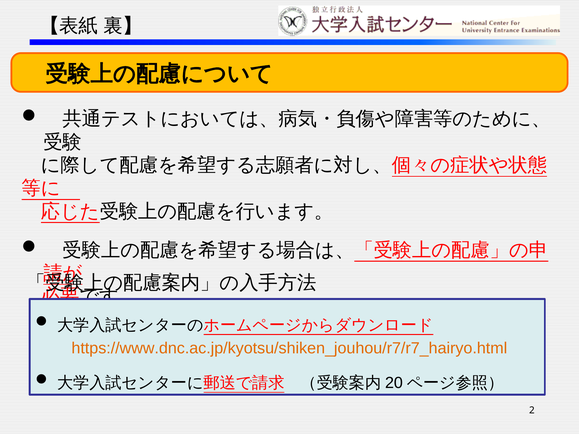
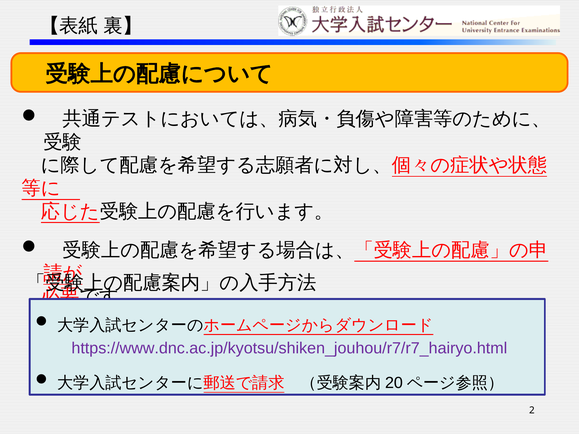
https://www.dnc.ac.jp/kyotsu/shiken_jouhou/r7/r7_hairyo.html colour: orange -> purple
